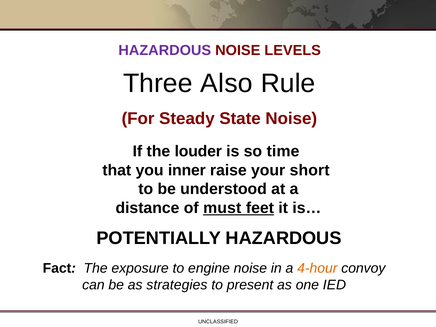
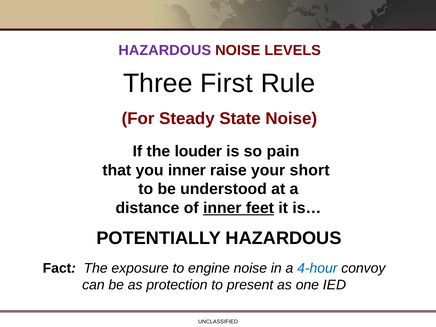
Also: Also -> First
time: time -> pain
of must: must -> inner
4-hour colour: orange -> blue
strategies: strategies -> protection
